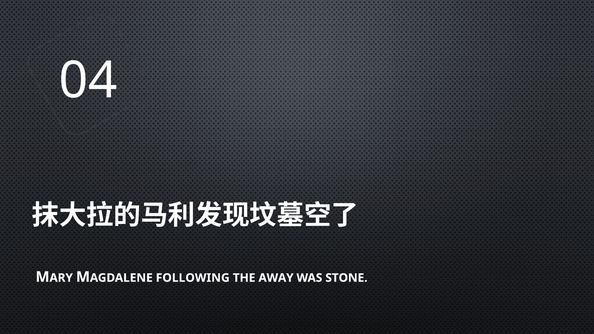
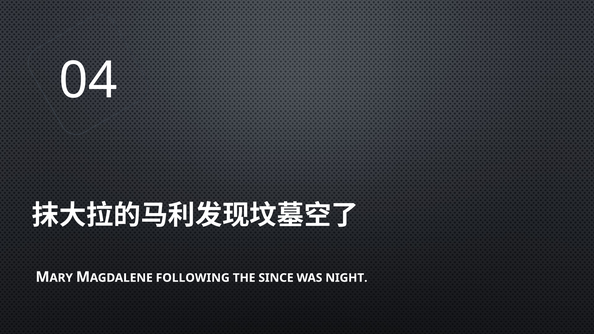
AWAY: AWAY -> SINCE
STONE: STONE -> NIGHT
